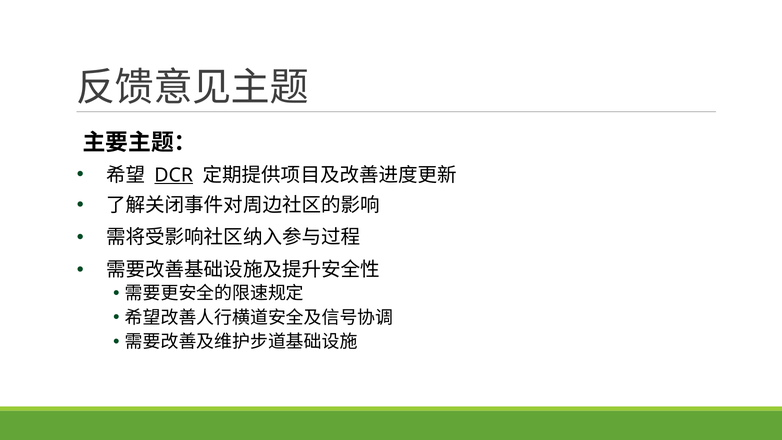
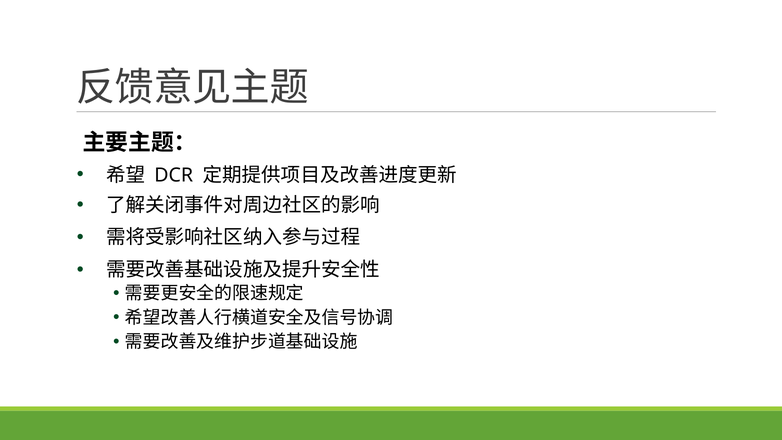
DCR underline: present -> none
